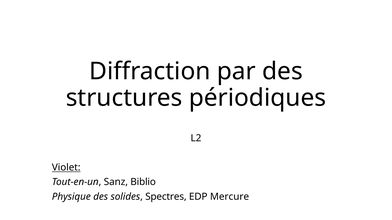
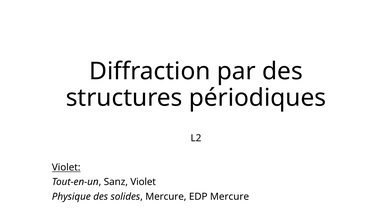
Sanz Biblio: Biblio -> Violet
solides Spectres: Spectres -> Mercure
